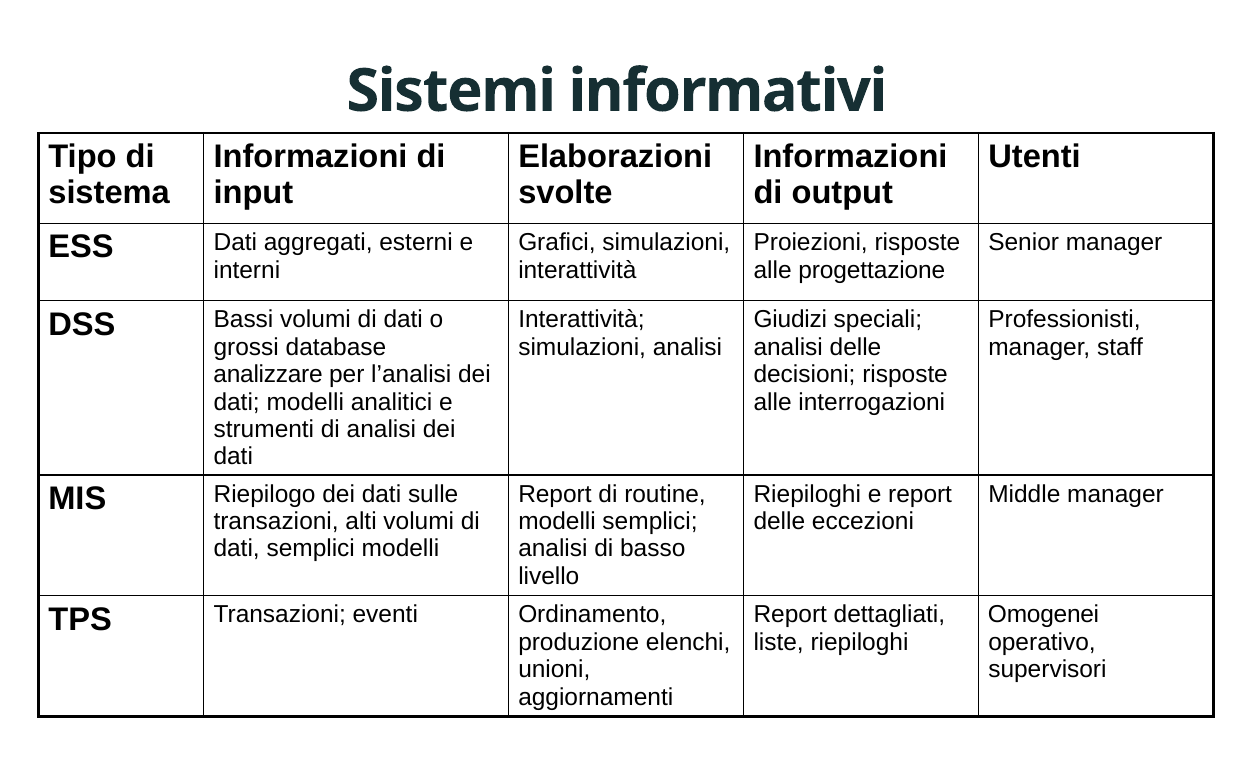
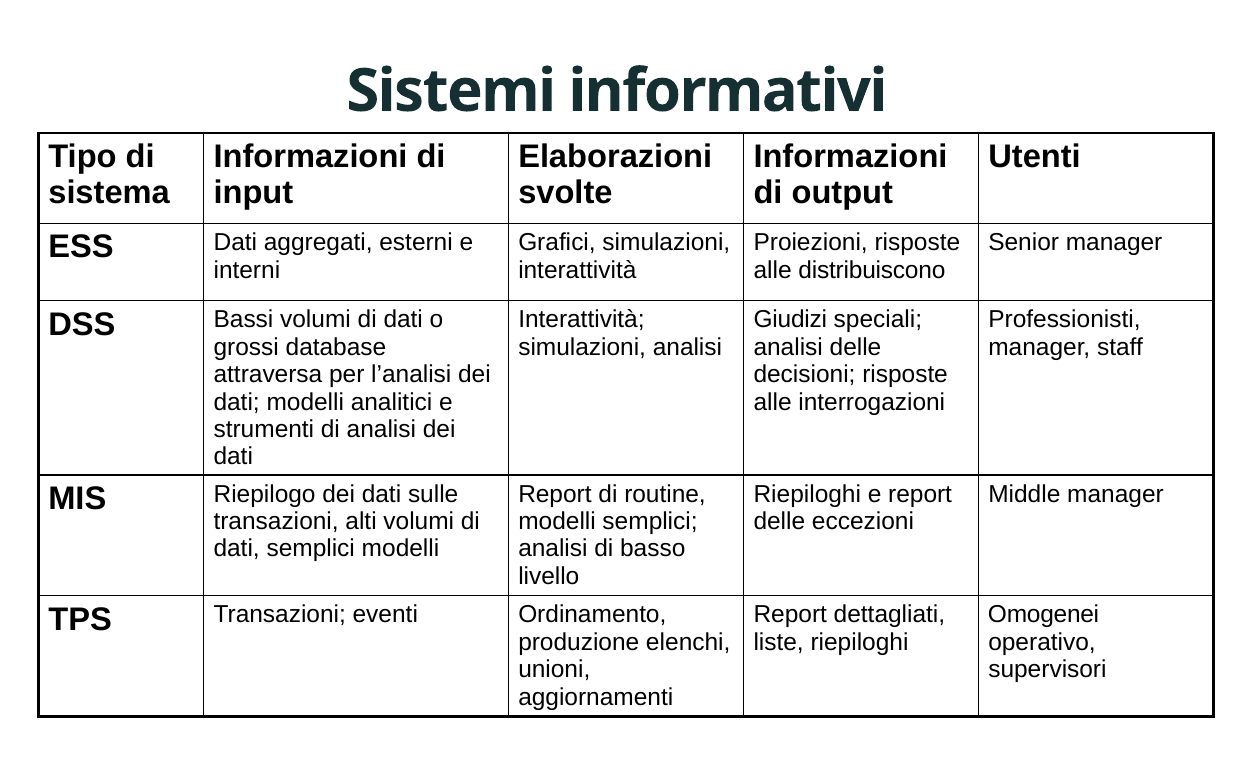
progettazione: progettazione -> distribuiscono
analizzare: analizzare -> attraversa
